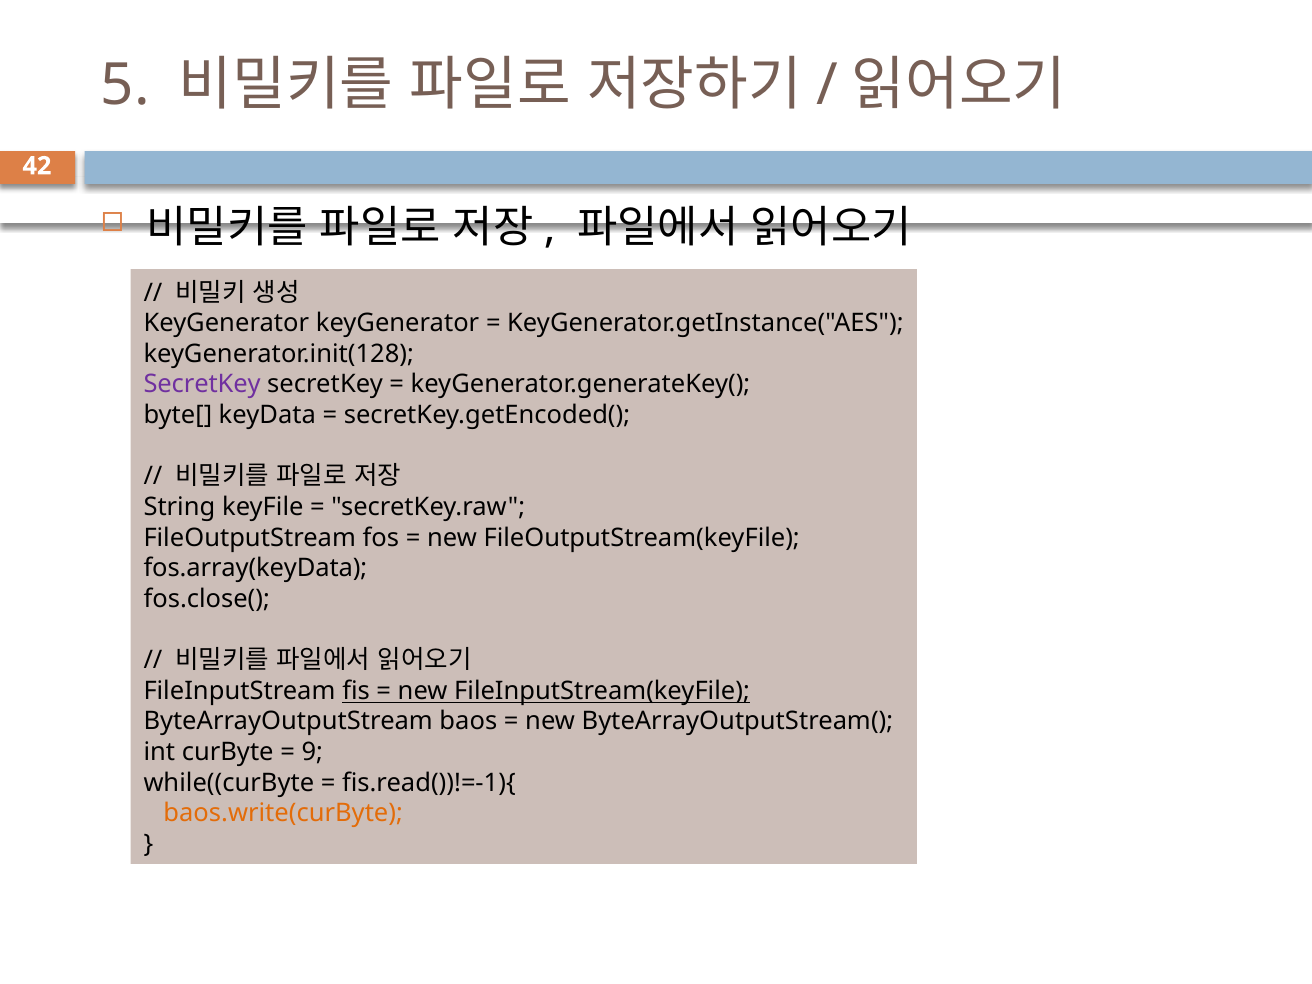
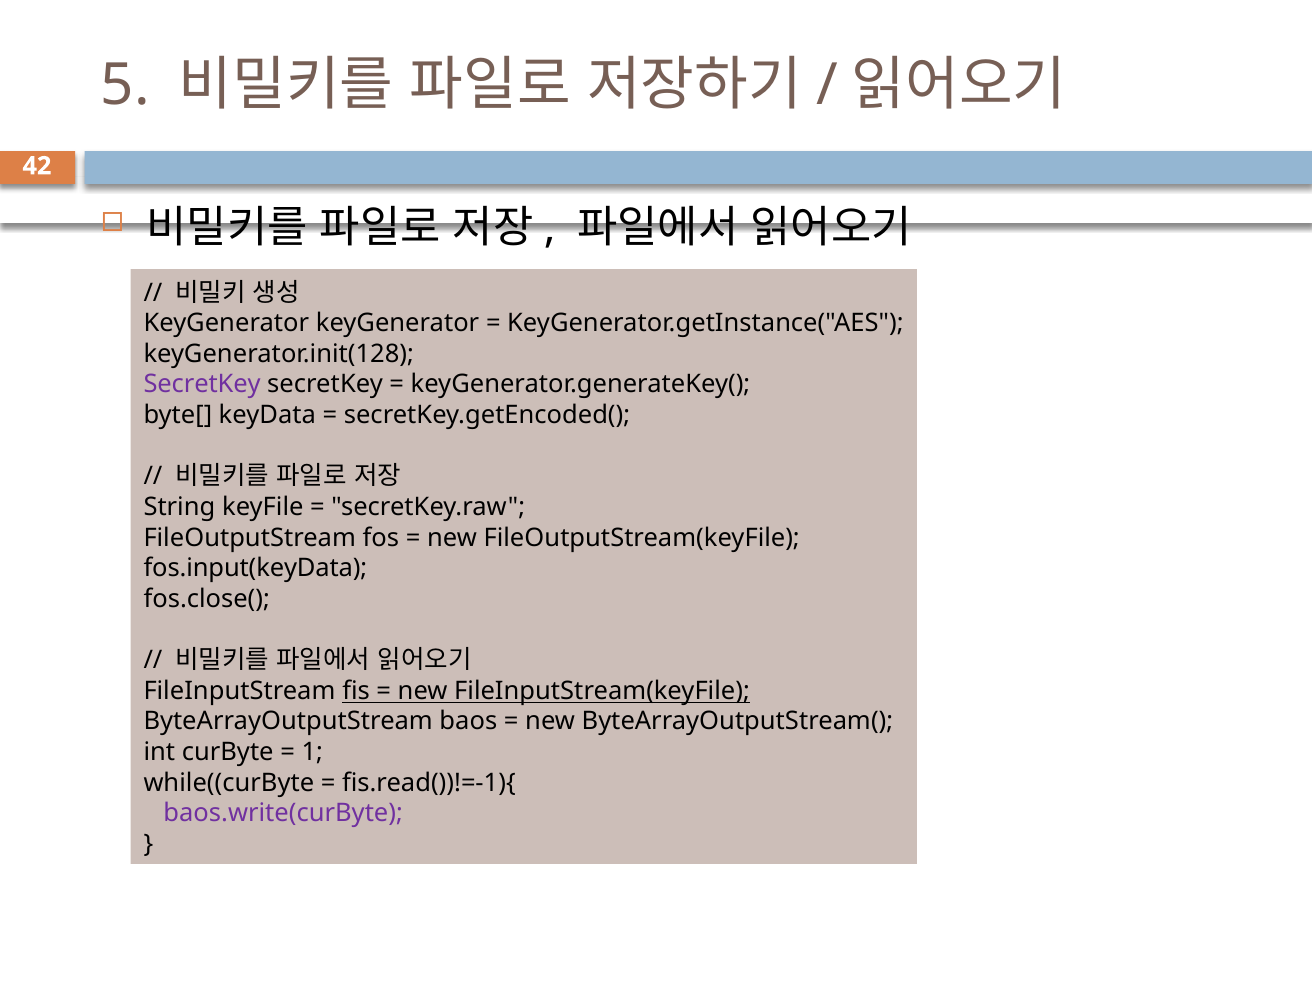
fos.array(keyData: fos.array(keyData -> fos.input(keyData
9: 9 -> 1
baos.write(curByte colour: orange -> purple
